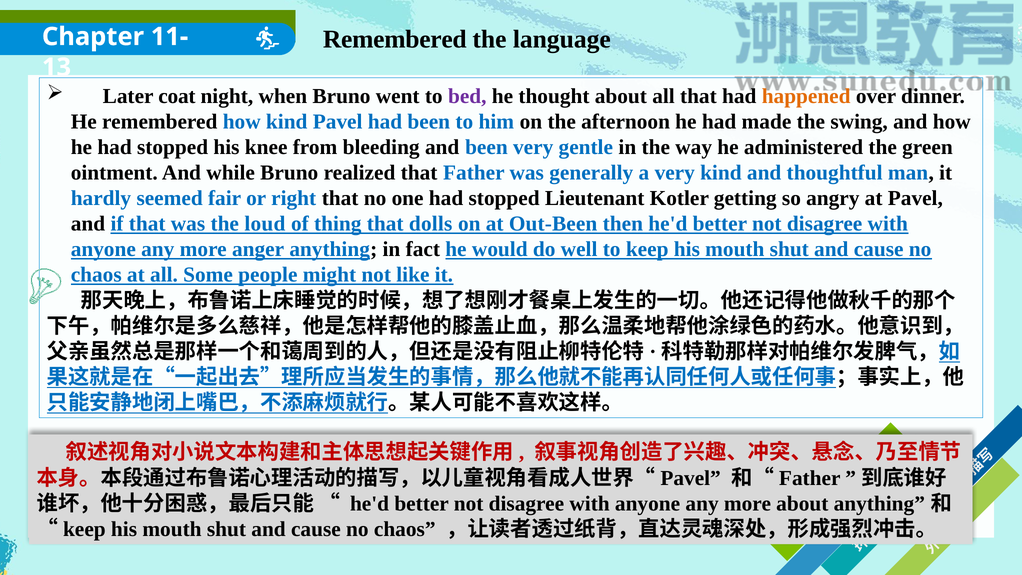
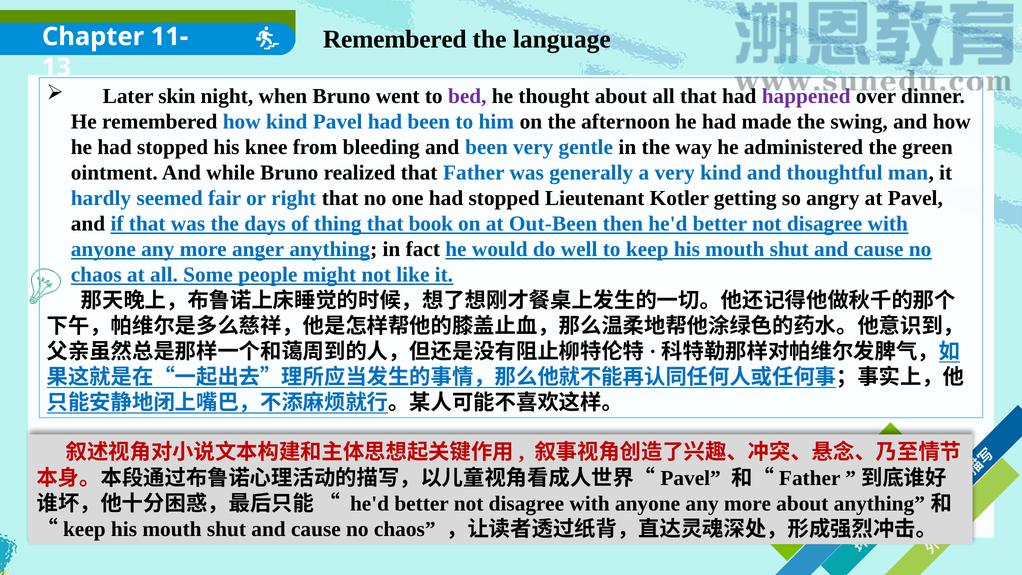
coat: coat -> skin
happened colour: orange -> purple
loud: loud -> days
dolls: dolls -> book
